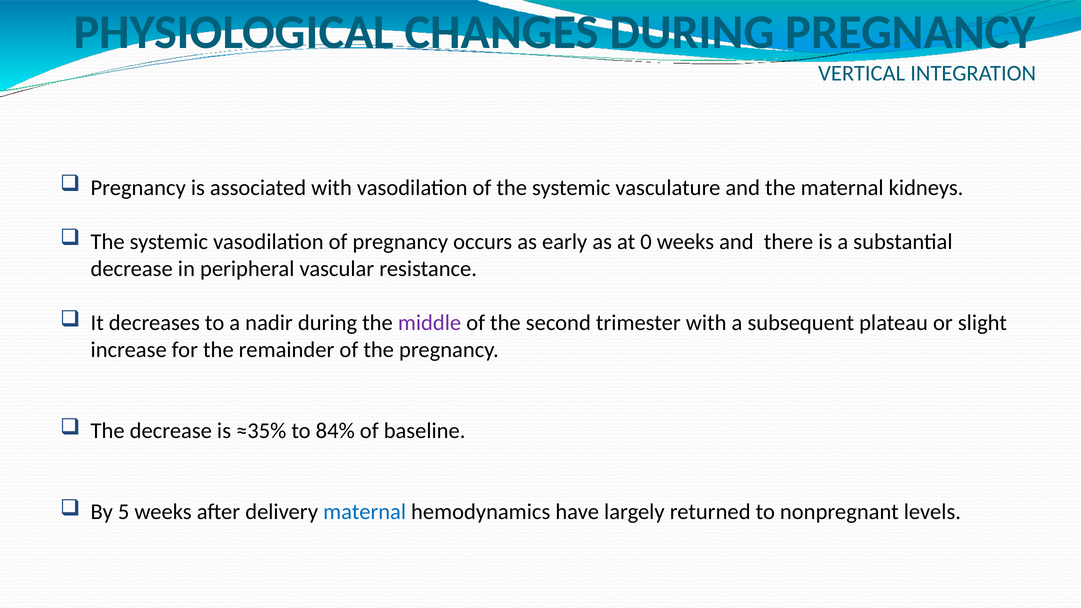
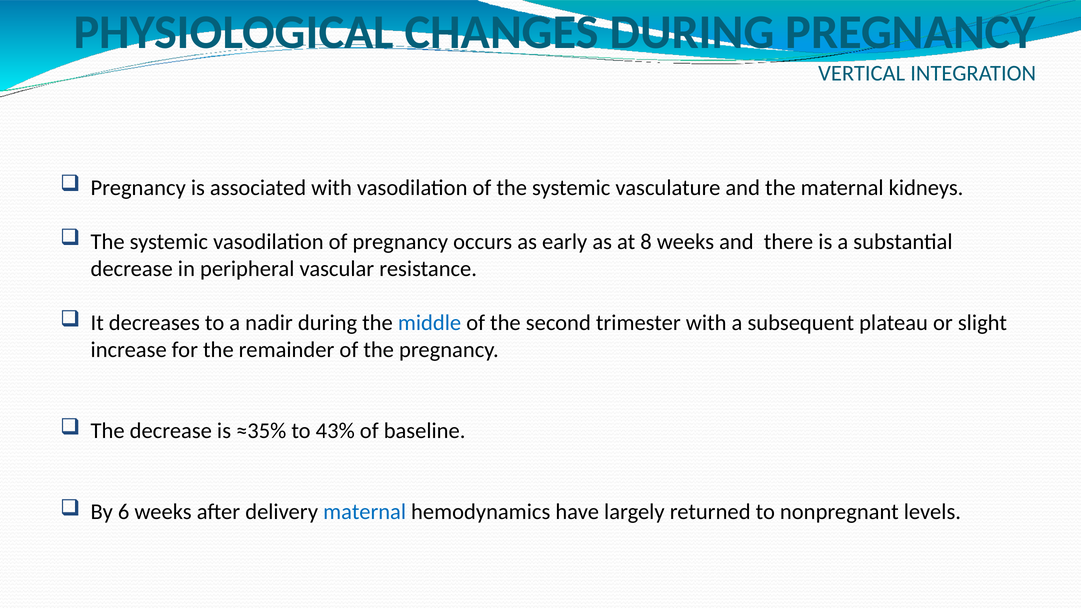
0: 0 -> 8
middle colour: purple -> blue
84%: 84% -> 43%
5: 5 -> 6
